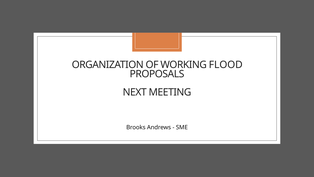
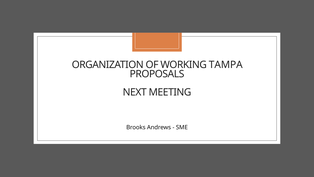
FLOOD: FLOOD -> TAMPA
